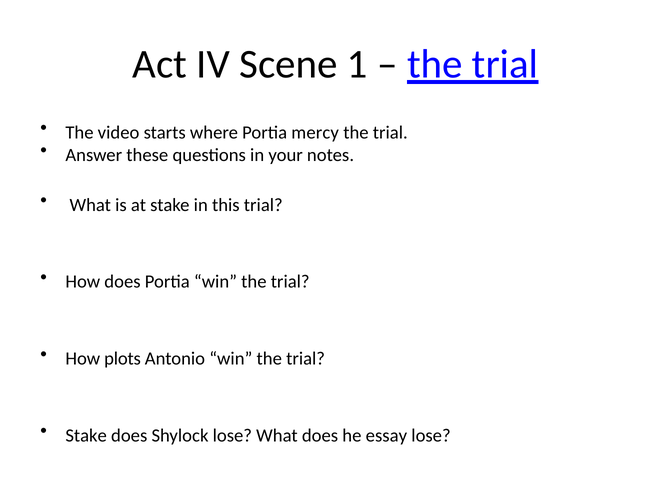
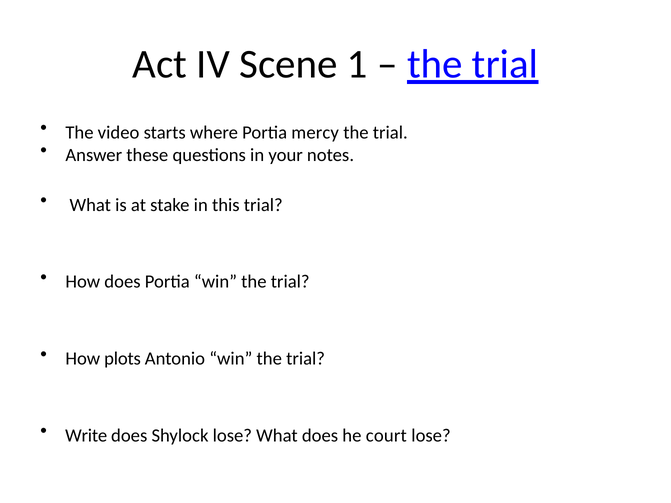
Stake at (86, 436): Stake -> Write
essay: essay -> court
